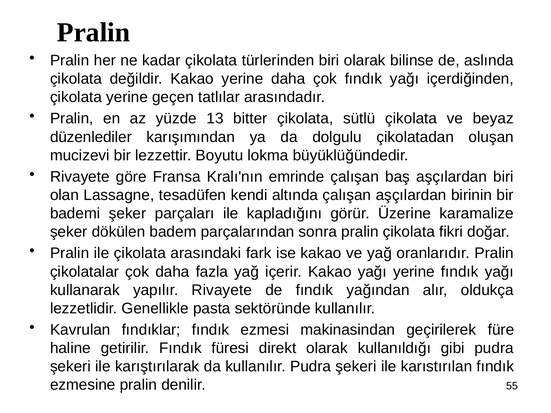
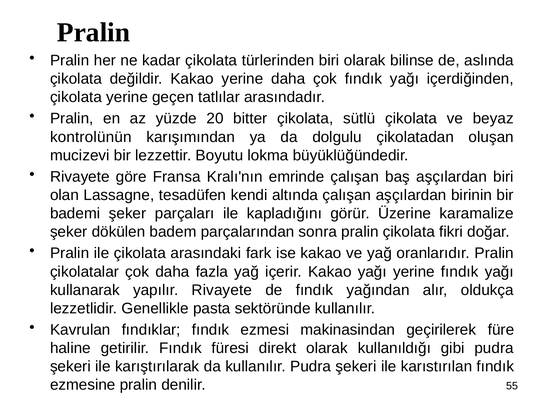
13: 13 -> 20
düzenlediler: düzenlediler -> kontrolünün
